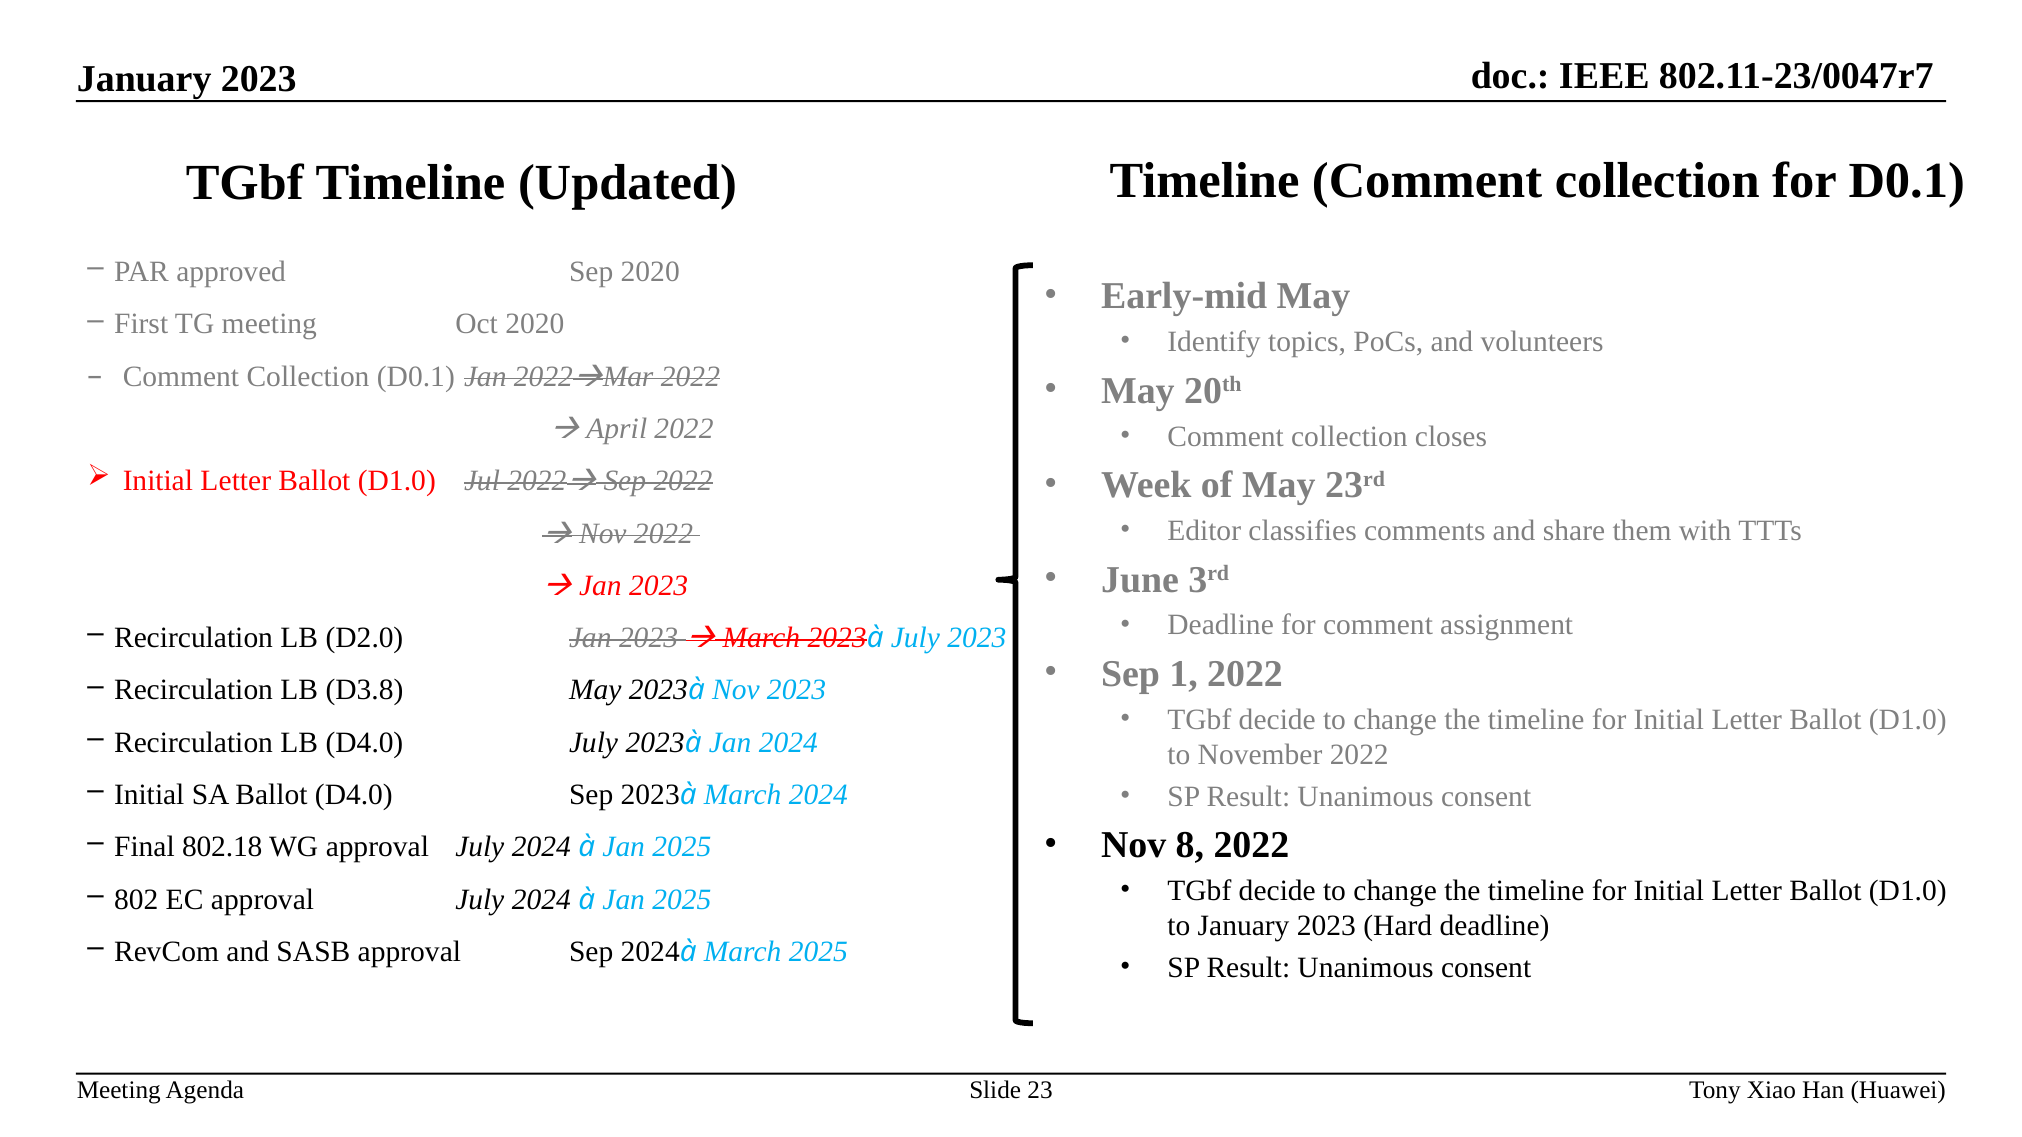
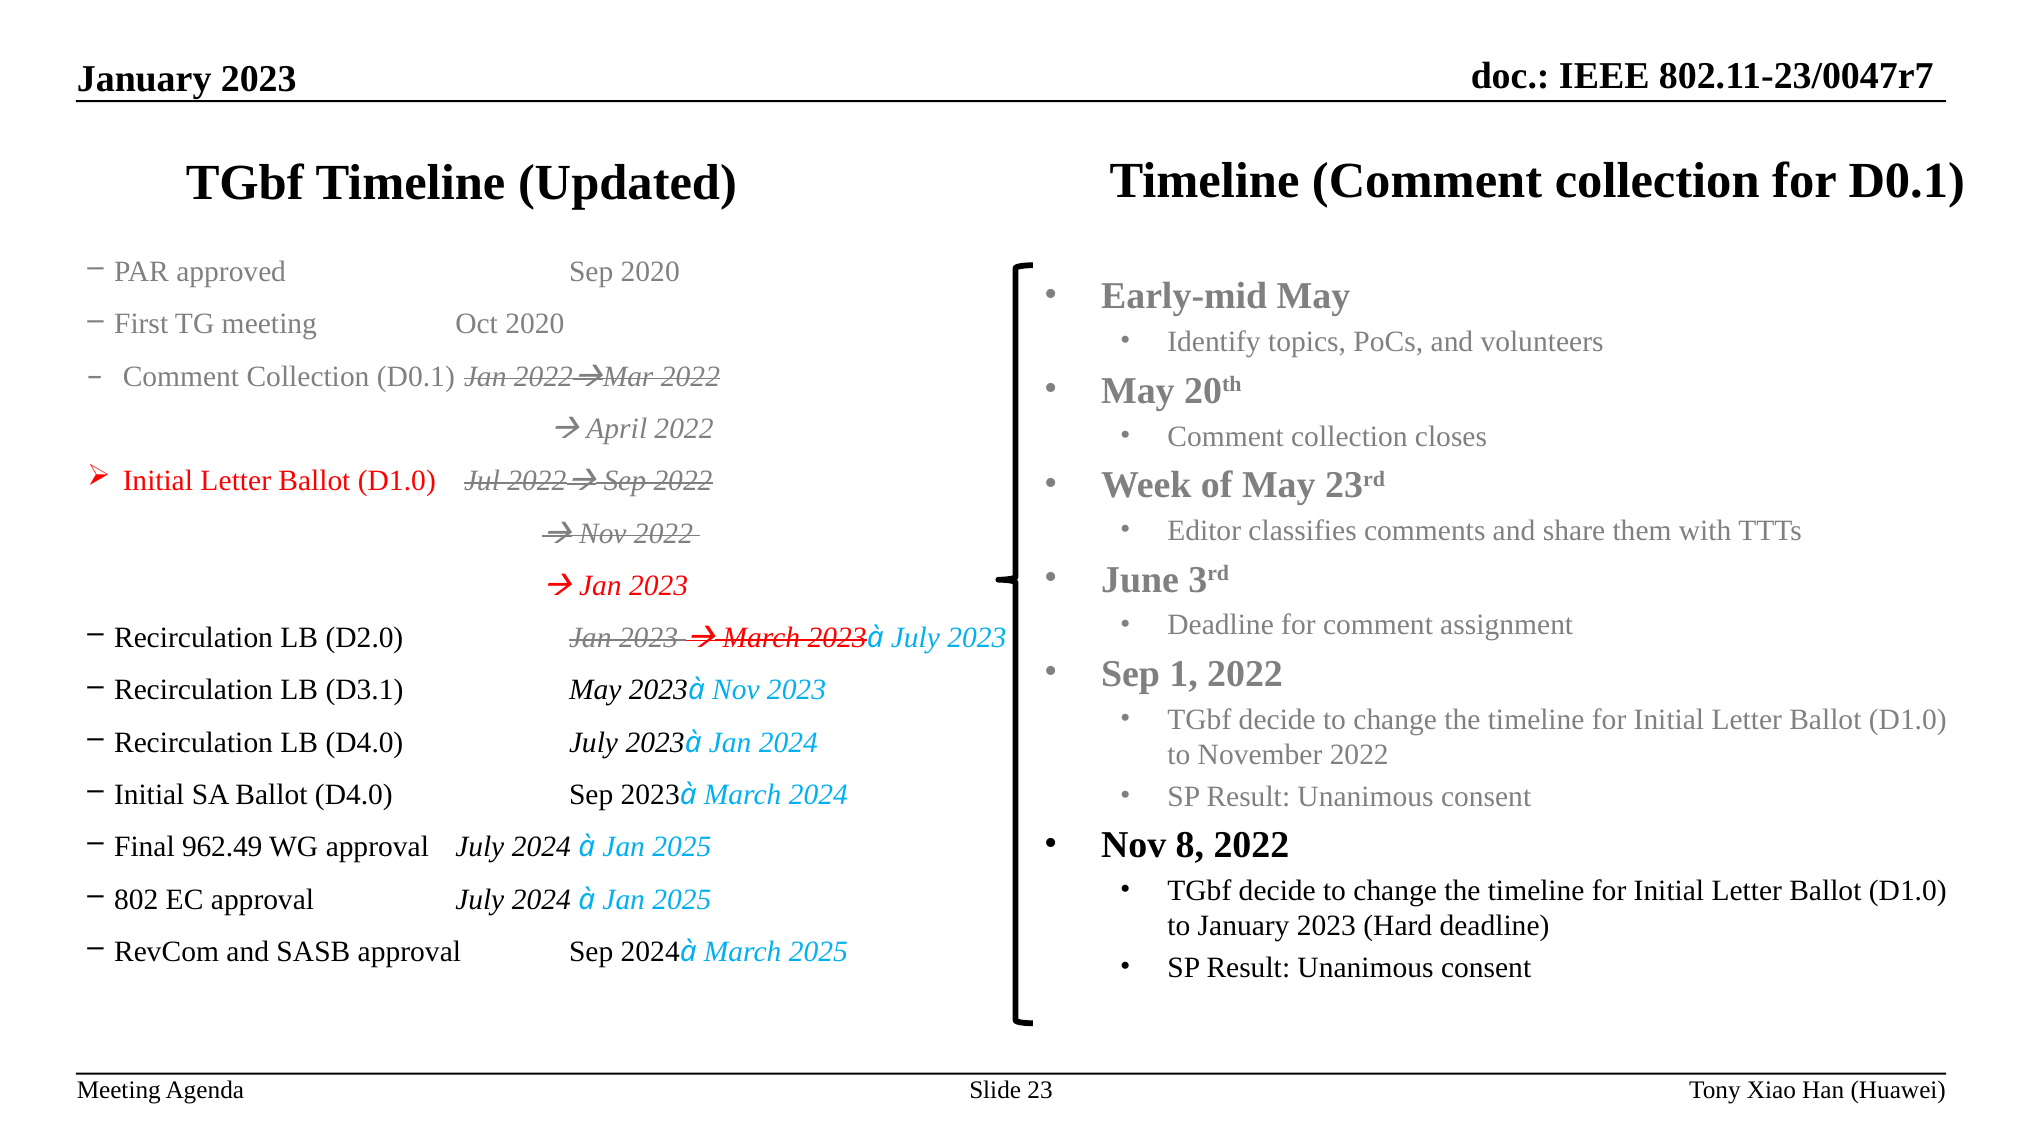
D3.8: D3.8 -> D3.1
802.18: 802.18 -> 962.49
